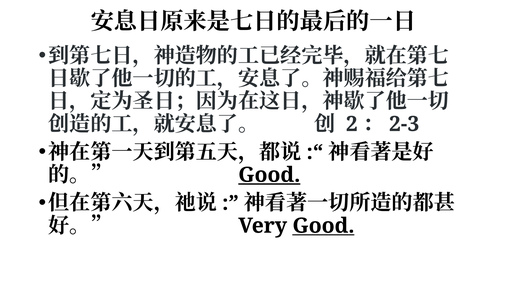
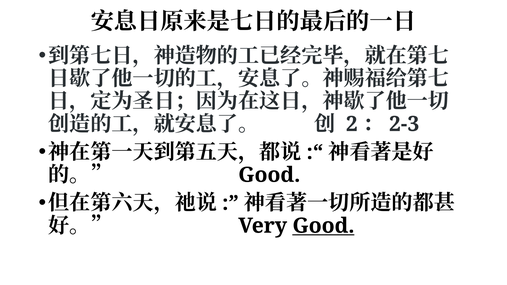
Good at (269, 175) underline: present -> none
